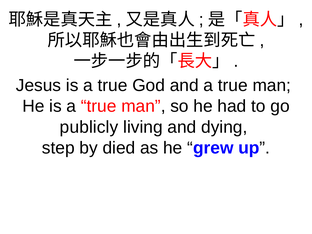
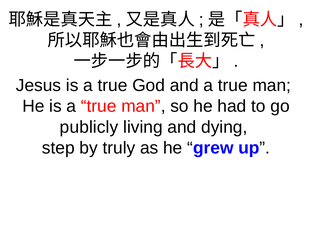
died: died -> truly
